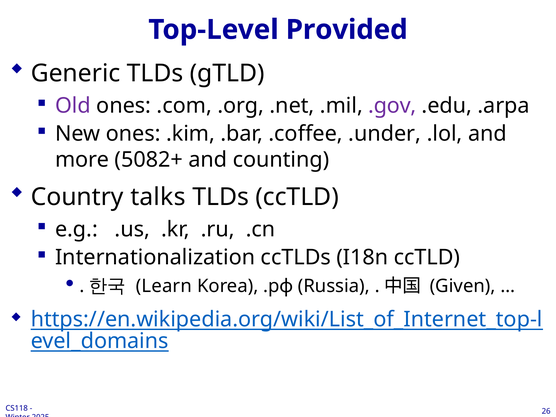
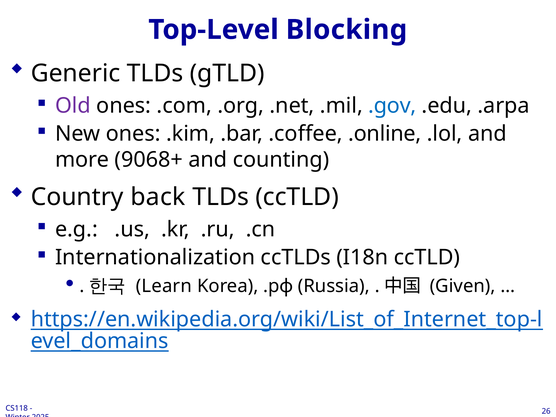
Provided: Provided -> Blocking
.gov colour: purple -> blue
.under: .under -> .online
5082+: 5082+ -> 9068+
talks: talks -> back
